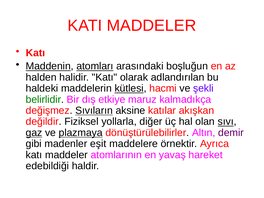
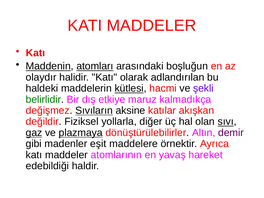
halden: halden -> olaydır
